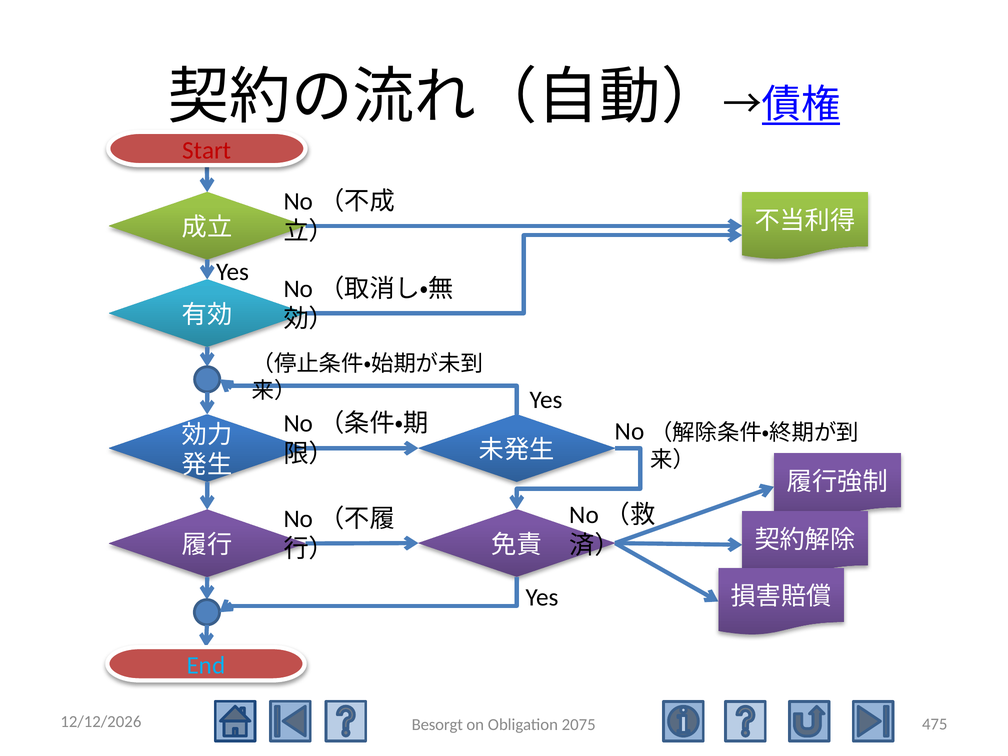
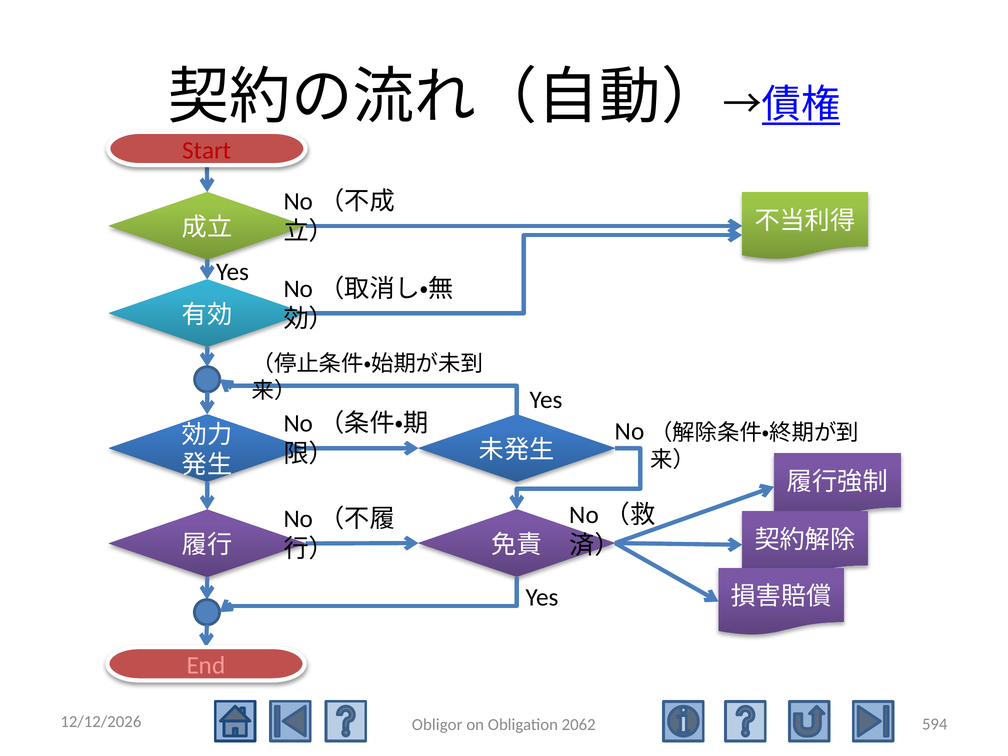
End colour: light blue -> pink
475: 475 -> 594
Besorgt: Besorgt -> Obligor
2075: 2075 -> 2062
